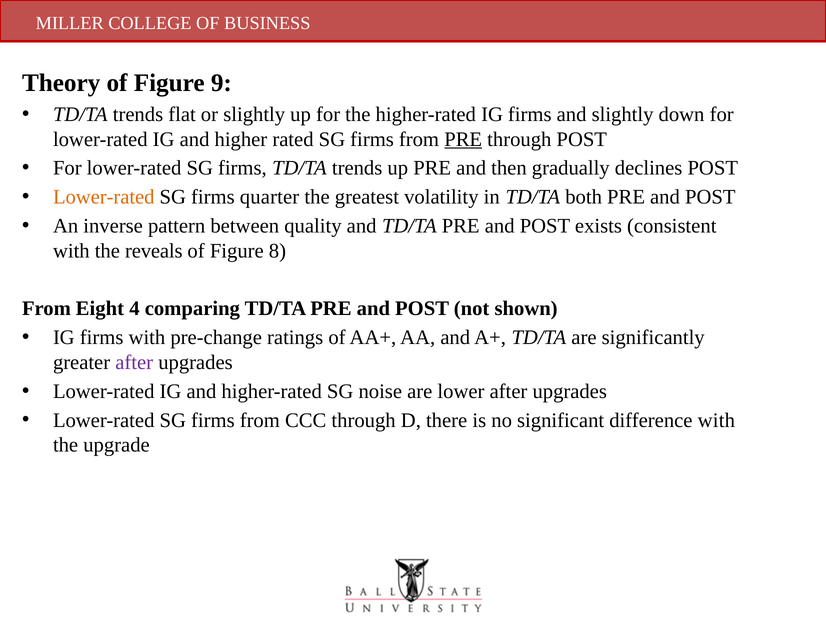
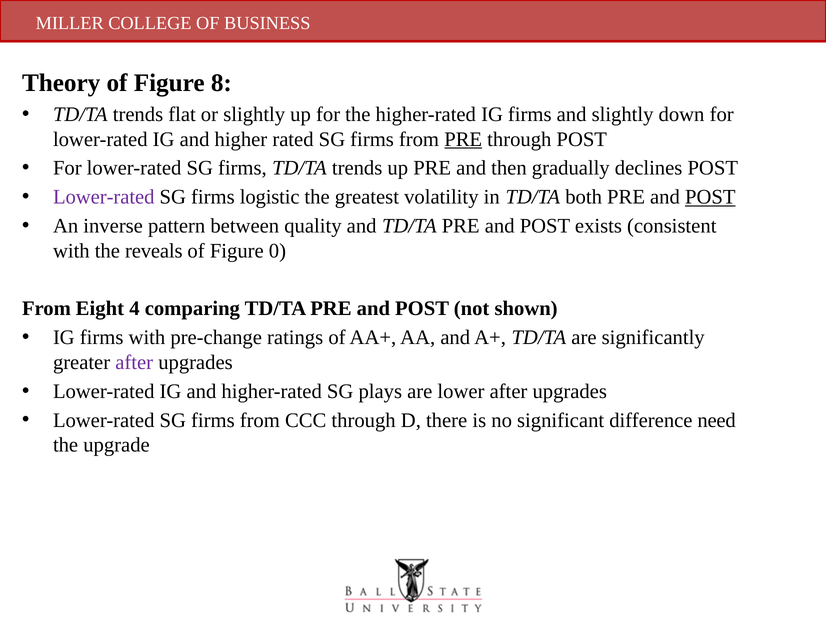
9: 9 -> 8
Lower-rated at (104, 197) colour: orange -> purple
quarter: quarter -> logistic
POST at (710, 197) underline: none -> present
8: 8 -> 0
noise: noise -> plays
difference with: with -> need
